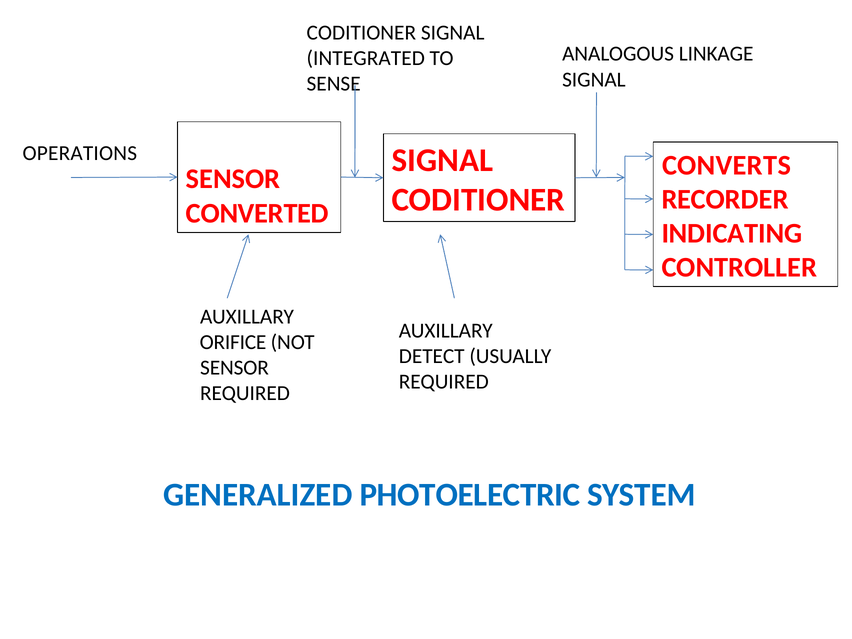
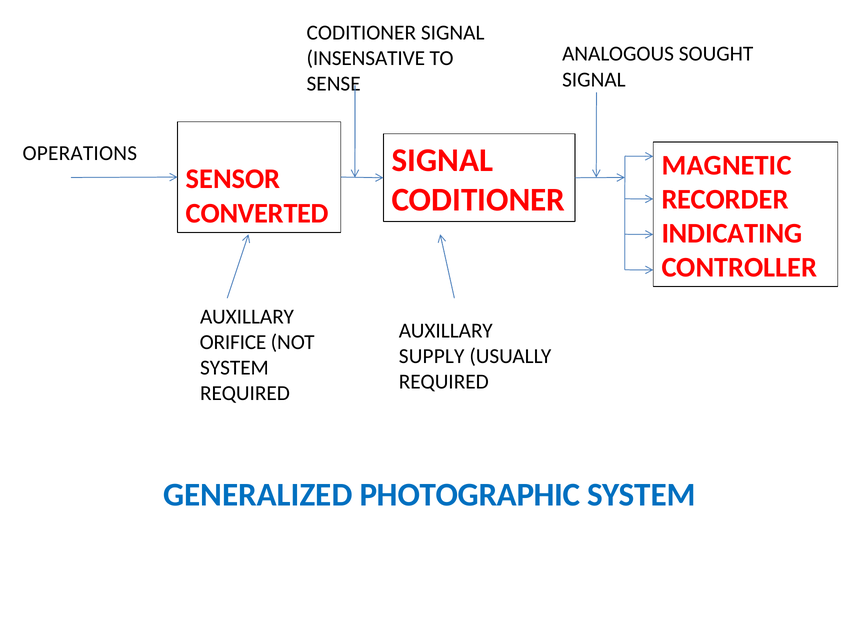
LINKAGE: LINKAGE -> SOUGHT
INTEGRATED: INTEGRATED -> INSENSATIVE
CONVERTS: CONVERTS -> MAGNETIC
DETECT: DETECT -> SUPPLY
SENSOR at (234, 368): SENSOR -> SYSTEM
PHOTOELECTRIC: PHOTOELECTRIC -> PHOTOGRAPHIC
